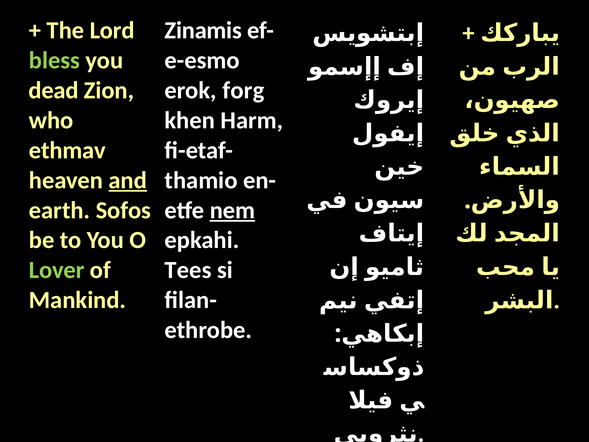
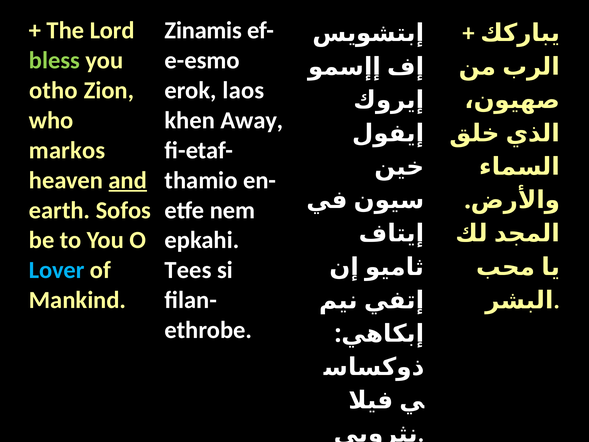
dead: dead -> otho
forg: forg -> laos
Harm: Harm -> Away
ethmav: ethmav -> markos
nem underline: present -> none
Lover colour: light green -> light blue
